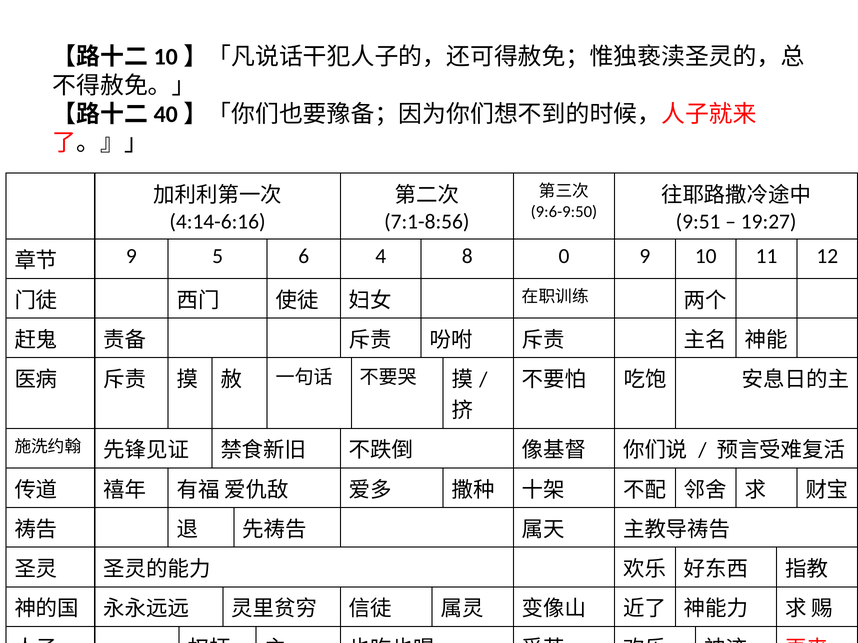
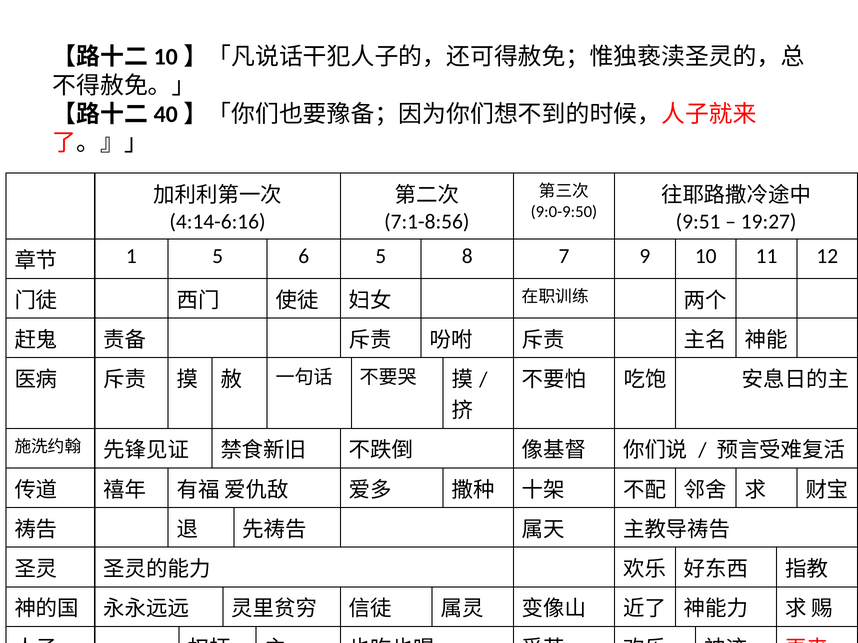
9:6-9:50: 9:6-9:50 -> 9:0-9:50
9 at (131, 257): 9 -> 1
6 4: 4 -> 5
0: 0 -> 7
